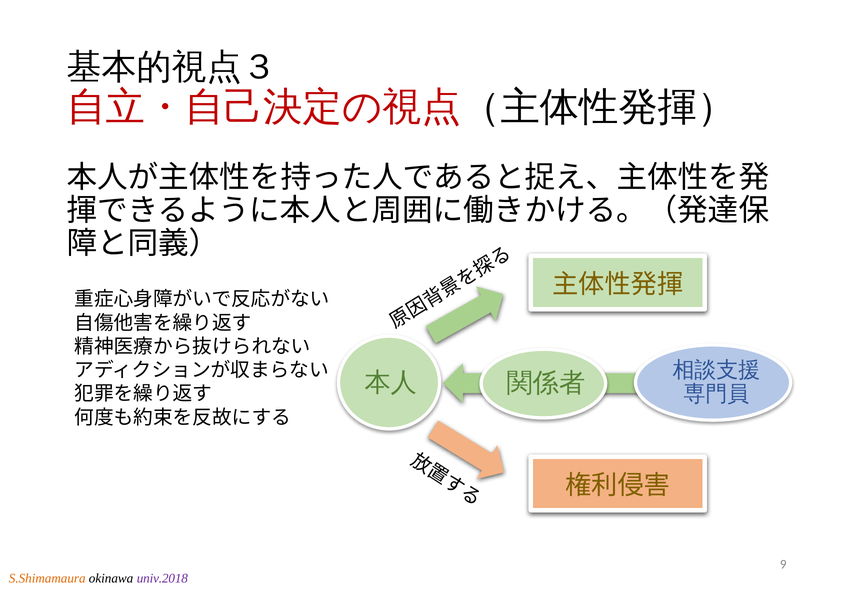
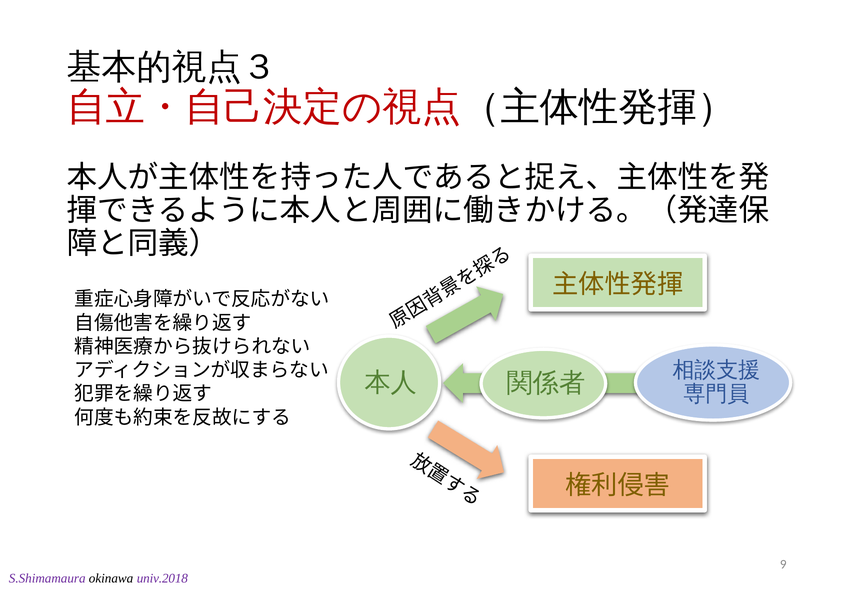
S.Shimamaura colour: orange -> purple
